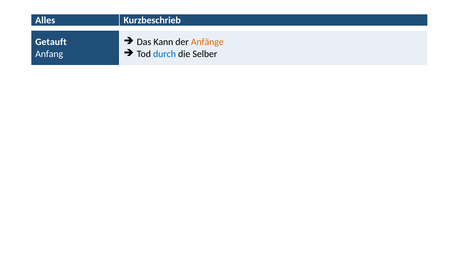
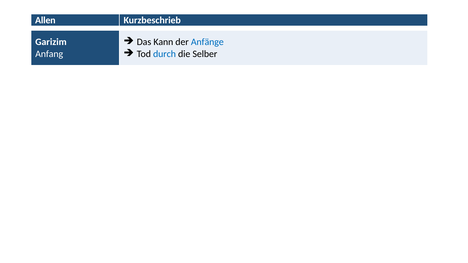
Alles: Alles -> Allen
Anfänge colour: orange -> blue
Getauft: Getauft -> Garizim
